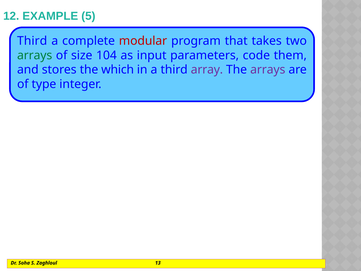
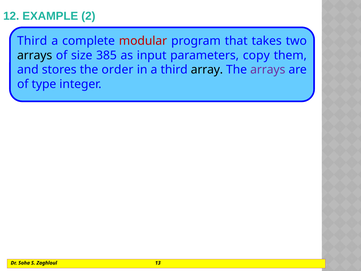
5: 5 -> 2
arrays at (35, 55) colour: green -> black
104: 104 -> 385
code: code -> copy
which: which -> order
array colour: purple -> black
